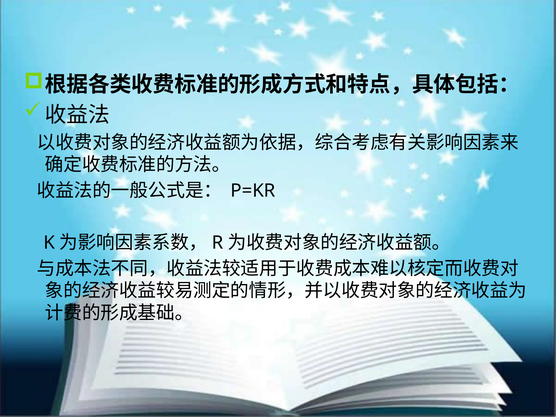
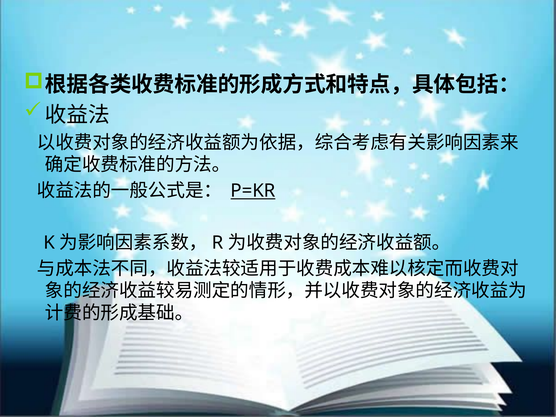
P=KR underline: none -> present
